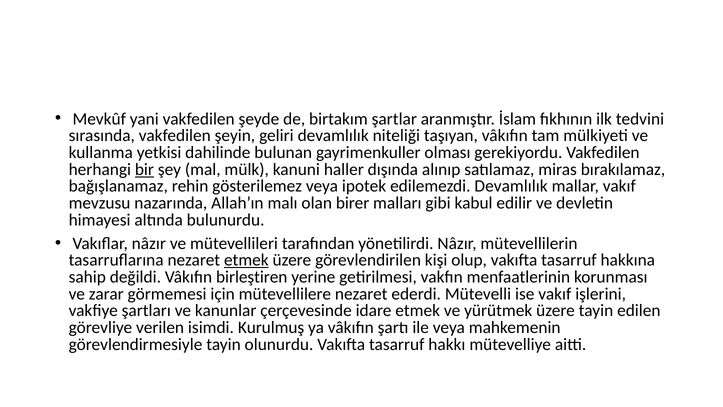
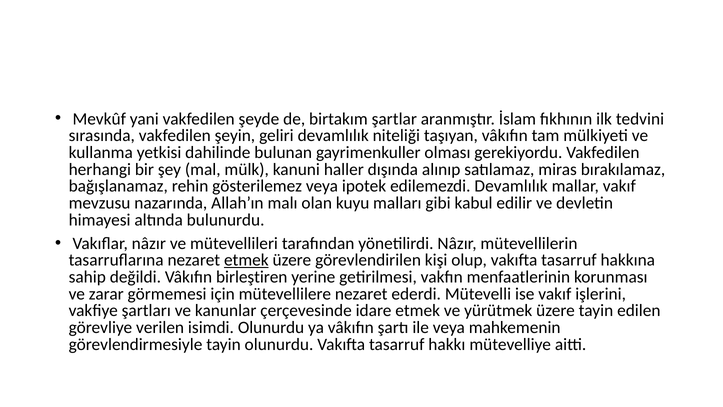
bir underline: present -> none
birer: birer -> kuyu
isimdi Kurulmuş: Kurulmuş -> Olunurdu
